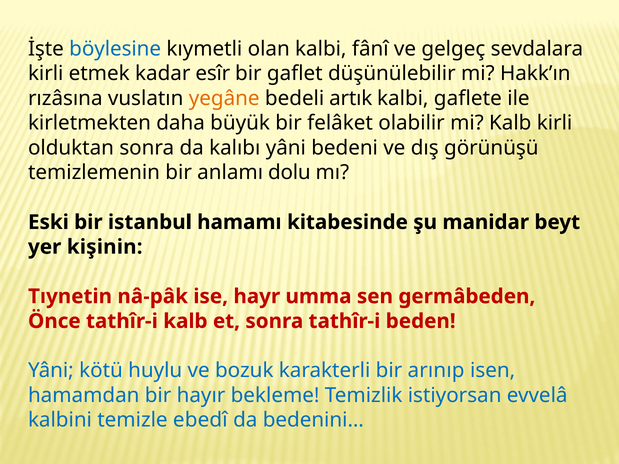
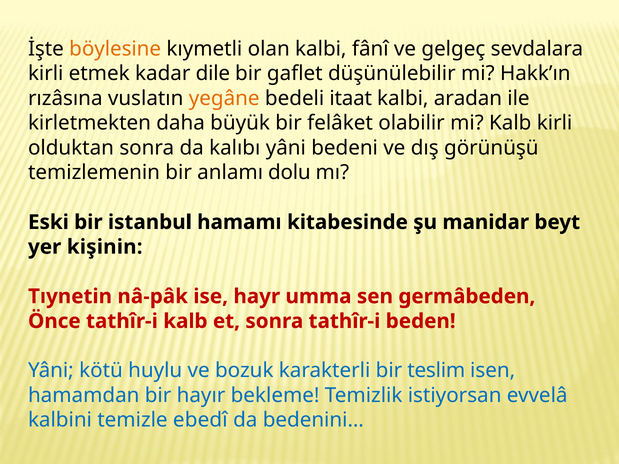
böylesine colour: blue -> orange
esîr: esîr -> dile
artık: artık -> itaat
gaflete: gaflete -> aradan
arınıp: arınıp -> teslim
